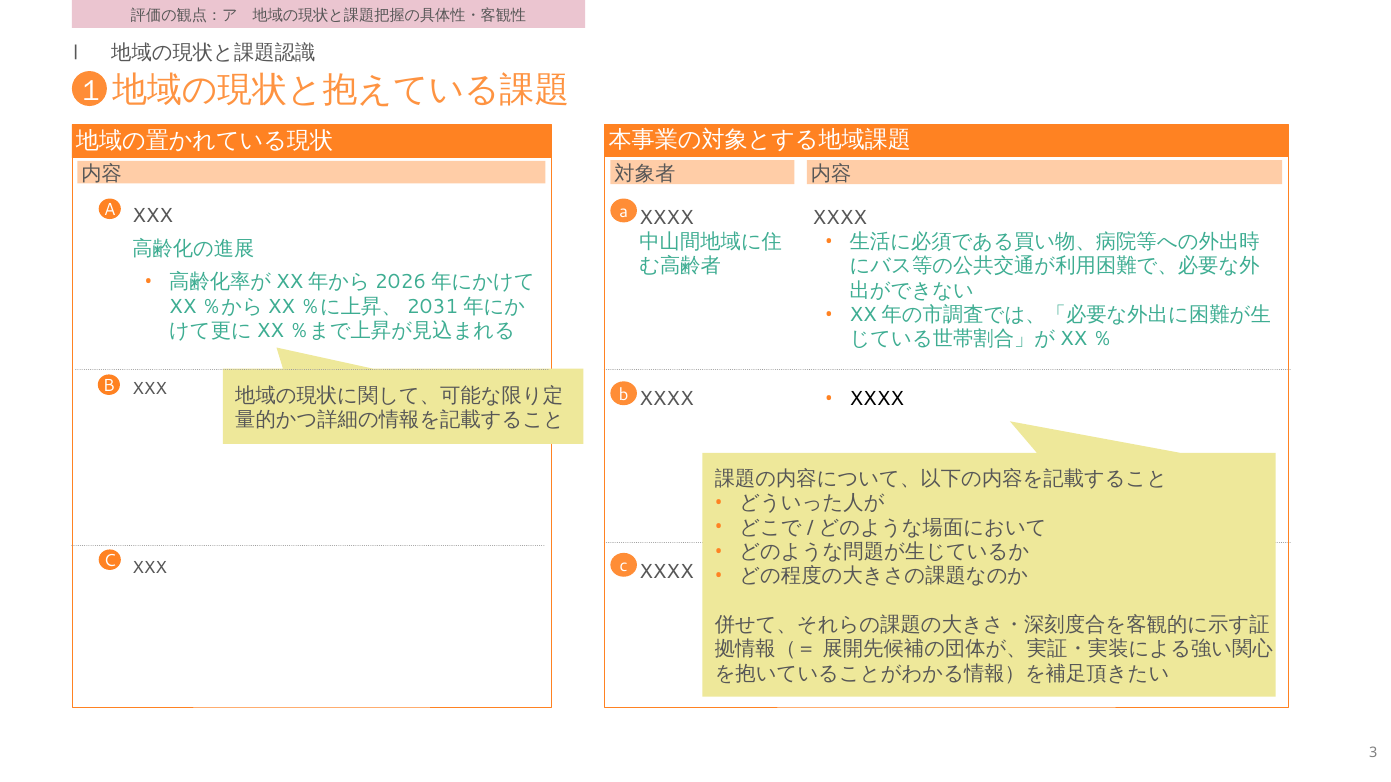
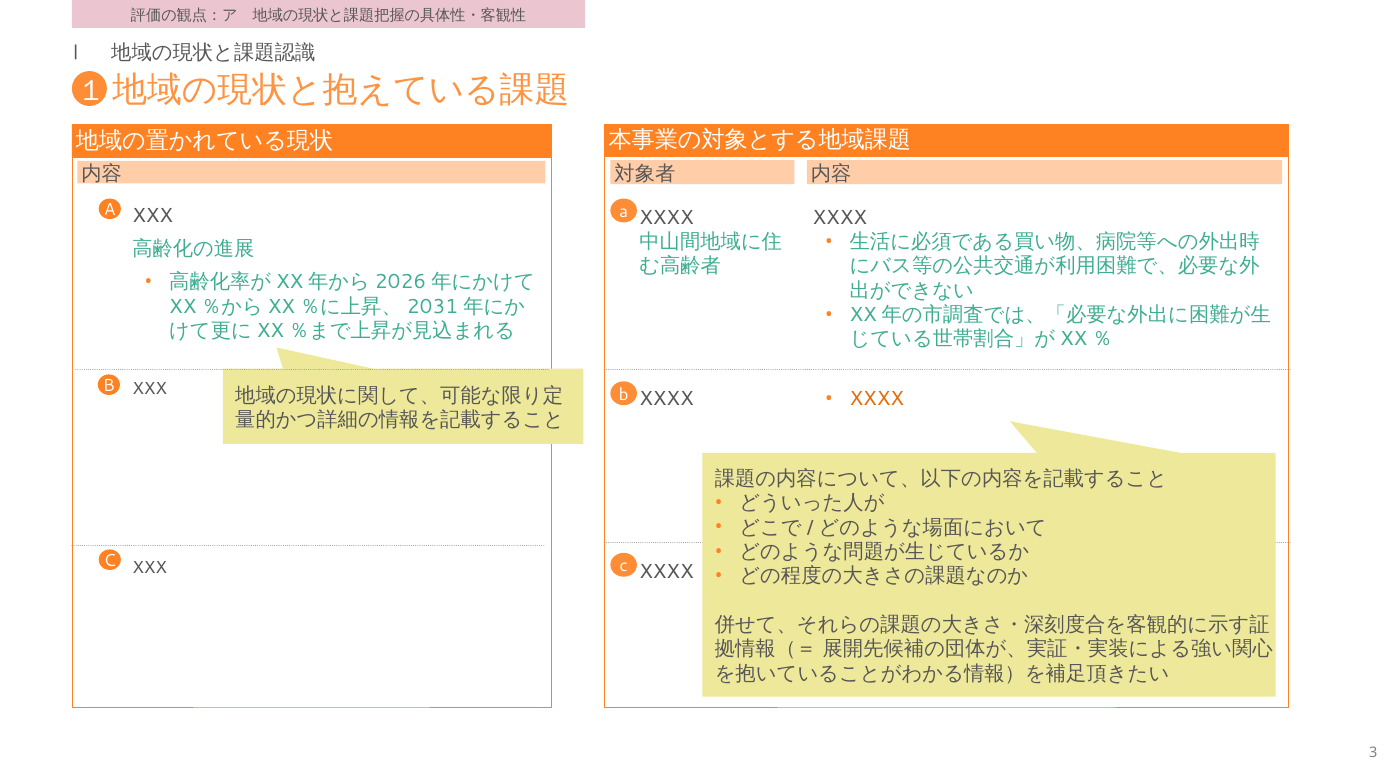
XXXX at (877, 399) colour: black -> orange
